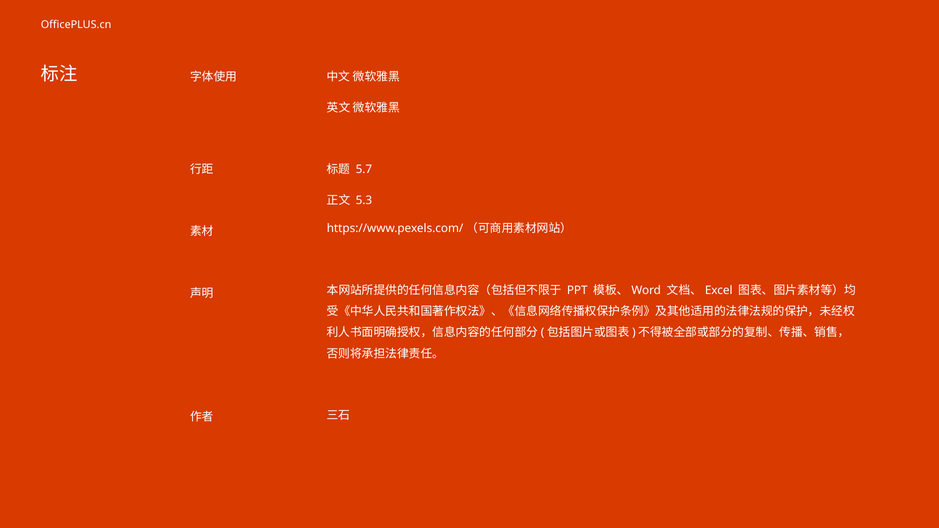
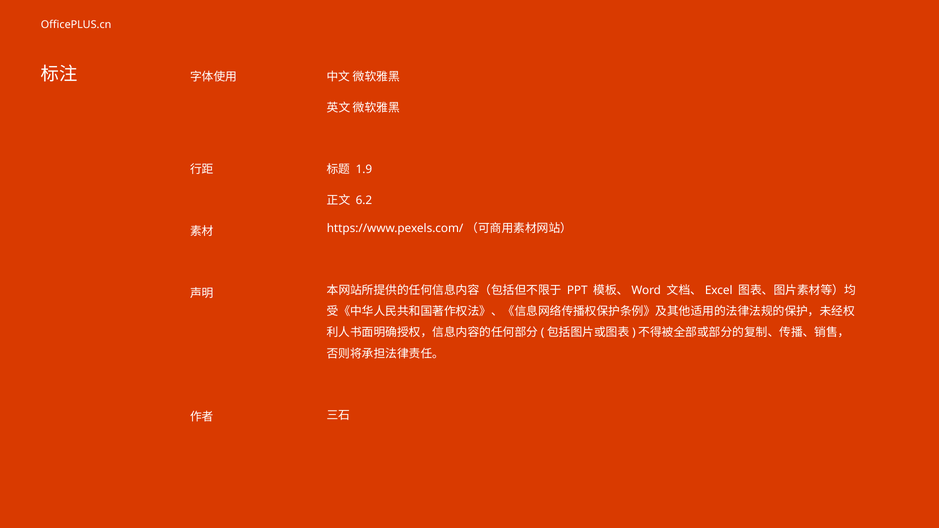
5.7: 5.7 -> 1.9
5.3: 5.3 -> 6.2
